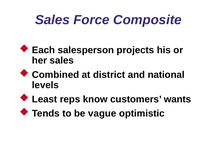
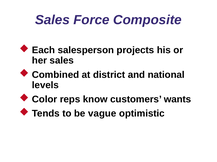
Least: Least -> Color
